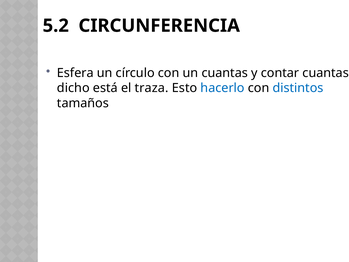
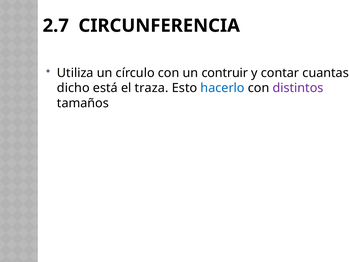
5.2: 5.2 -> 2.7
Esfera: Esfera -> Utiliza
un cuantas: cuantas -> contruir
distintos colour: blue -> purple
